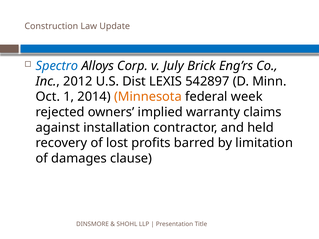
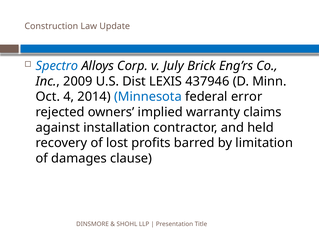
2012: 2012 -> 2009
542897: 542897 -> 437946
1: 1 -> 4
Minnesota colour: orange -> blue
week: week -> error
